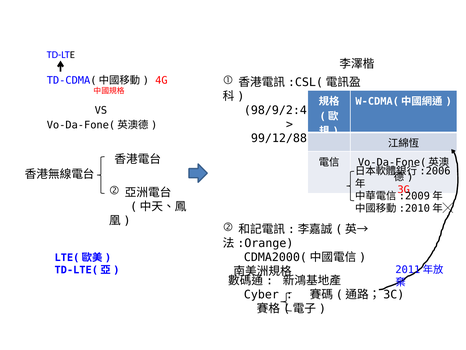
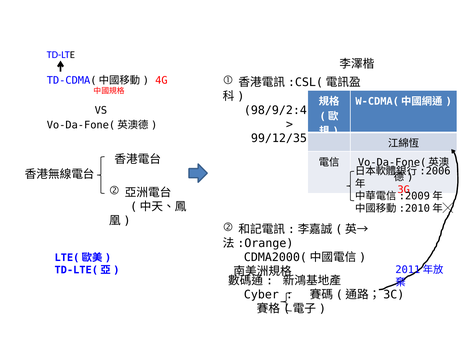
99/12/88: 99/12/88 -> 99/12/35
